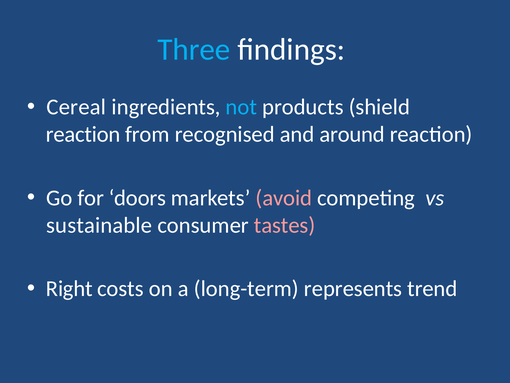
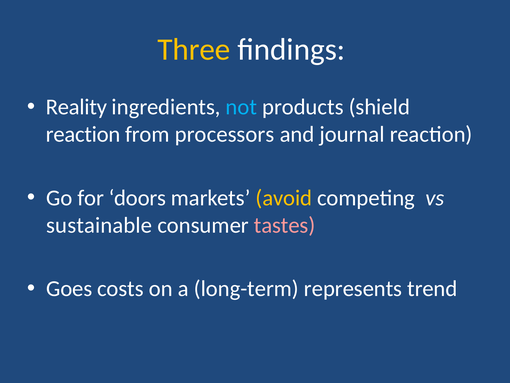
Three colour: light blue -> yellow
Cereal: Cereal -> Reality
recognised: recognised -> processors
around: around -> journal
avoid colour: pink -> yellow
Right: Right -> Goes
